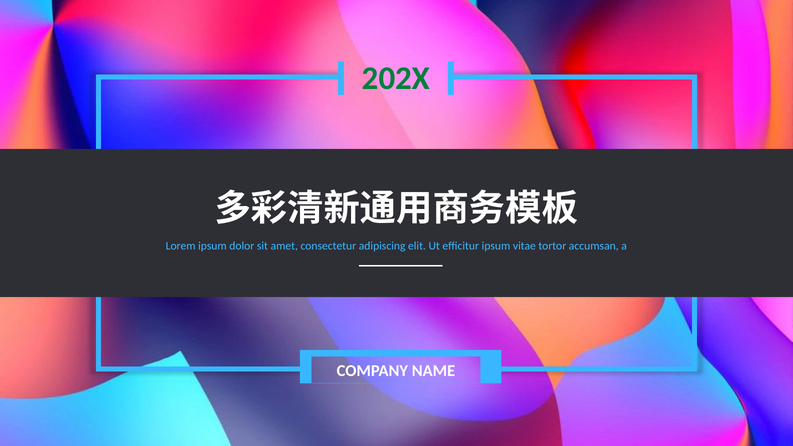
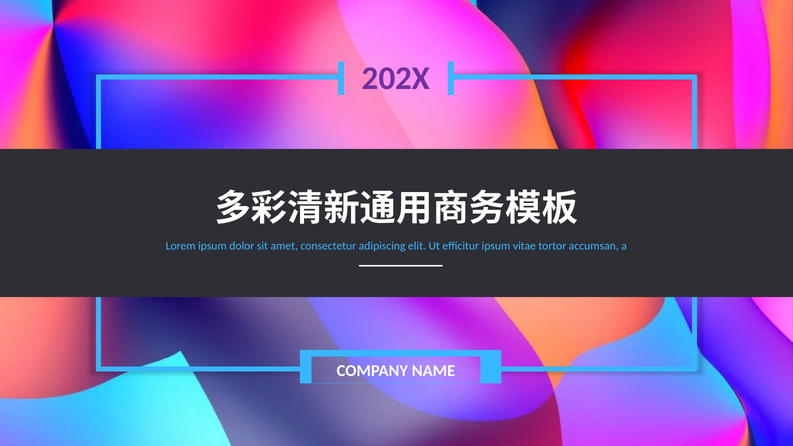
202X colour: green -> purple
